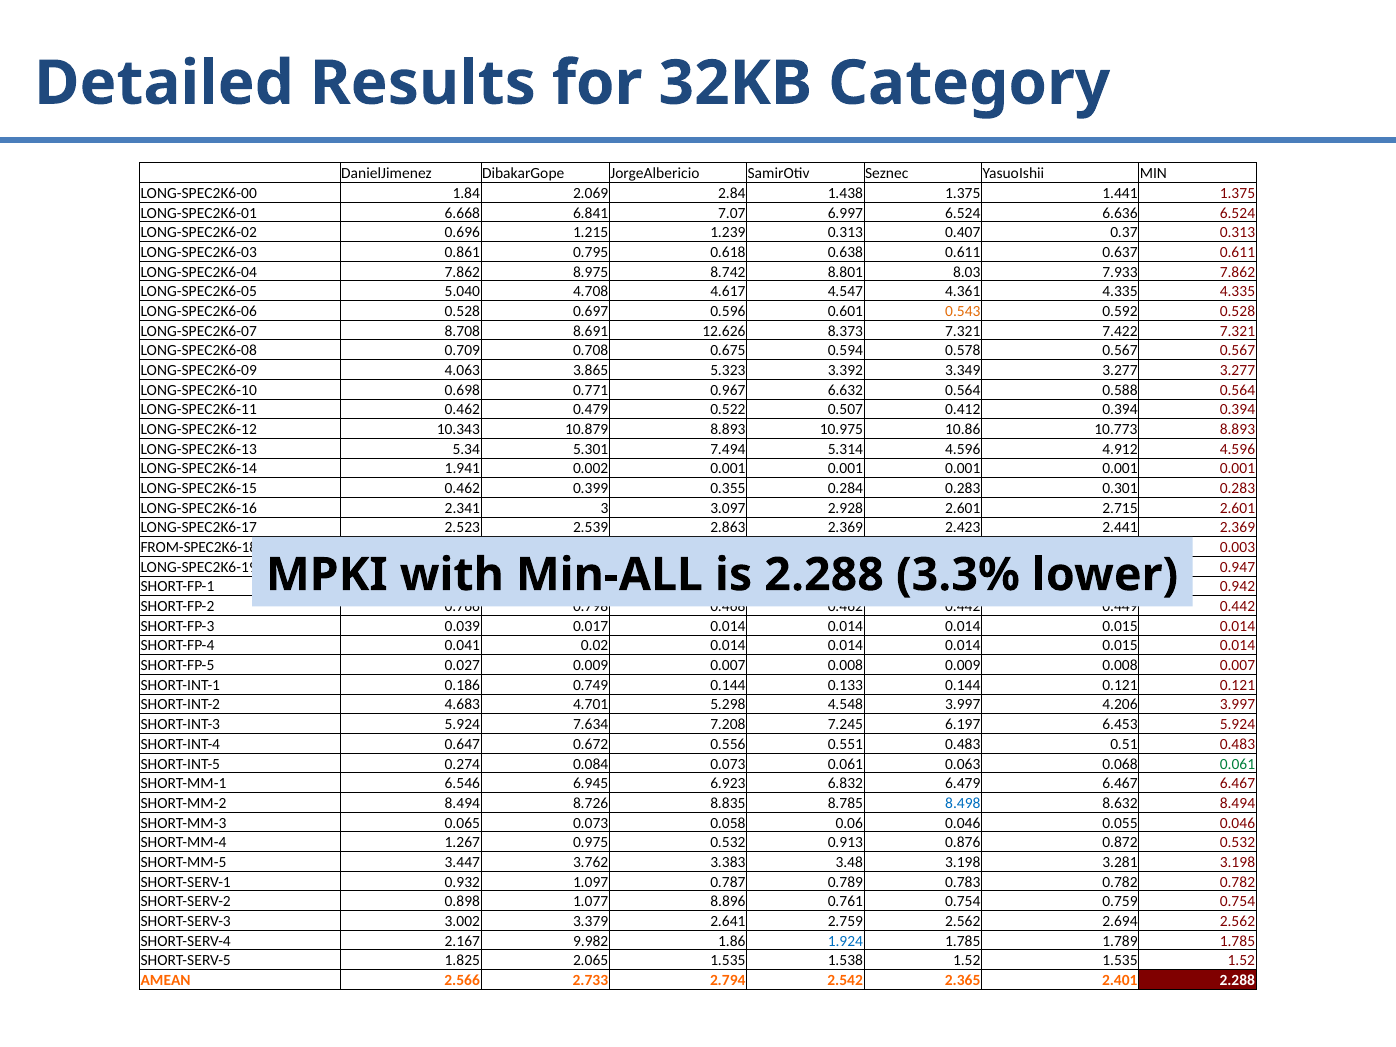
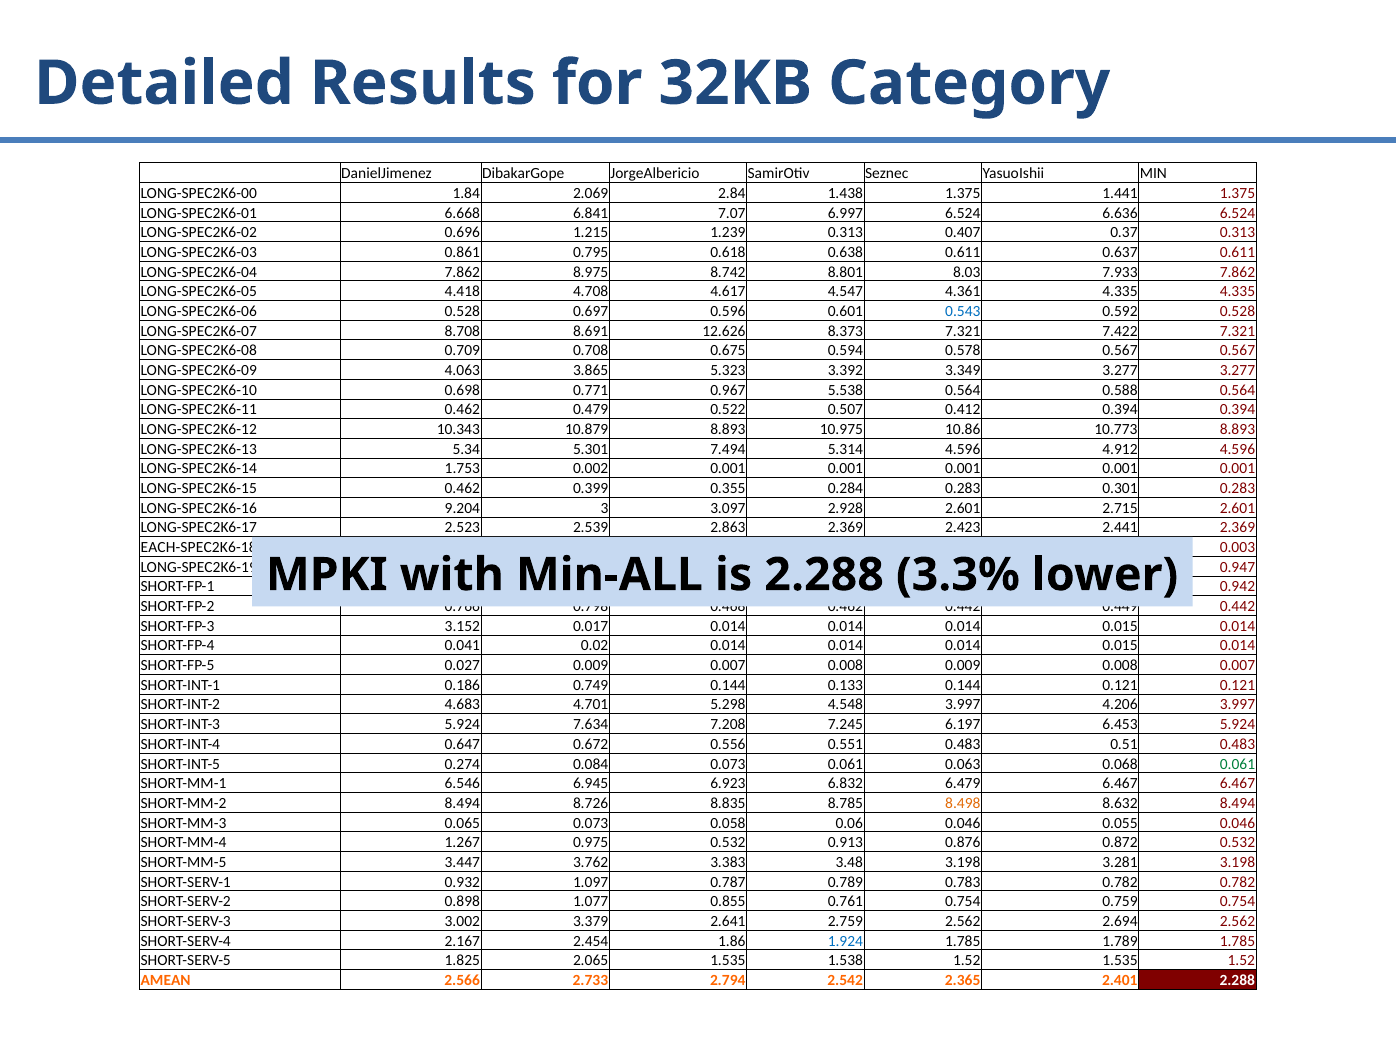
5.040: 5.040 -> 4.418
0.543 colour: orange -> blue
6.632: 6.632 -> 5.538
1.941: 1.941 -> 1.753
2.341: 2.341 -> 9.204
FROM-SPEC2K6-18: FROM-SPEC2K6-18 -> EACH-SPEC2K6-18
0.039: 0.039 -> 3.152
8.498 colour: blue -> orange
8.896: 8.896 -> 0.855
9.982: 9.982 -> 2.454
